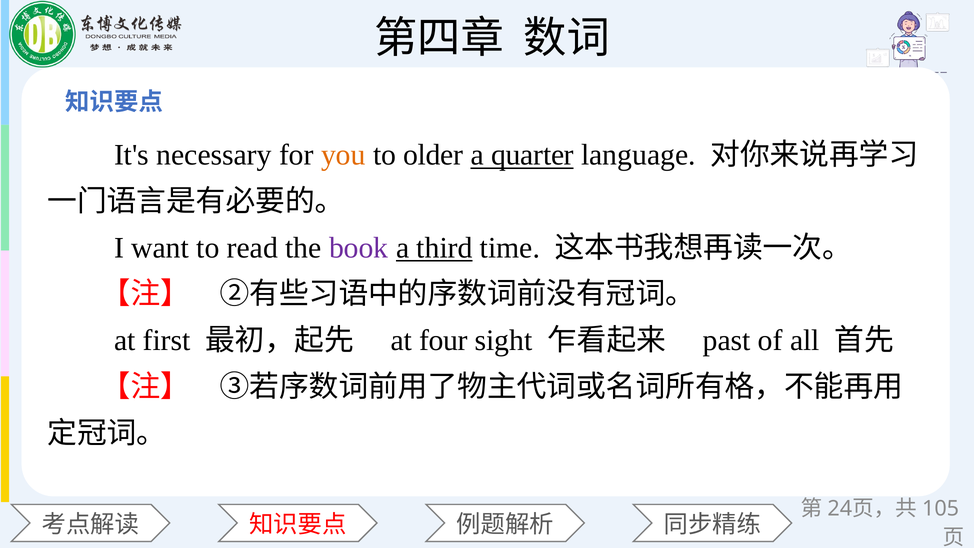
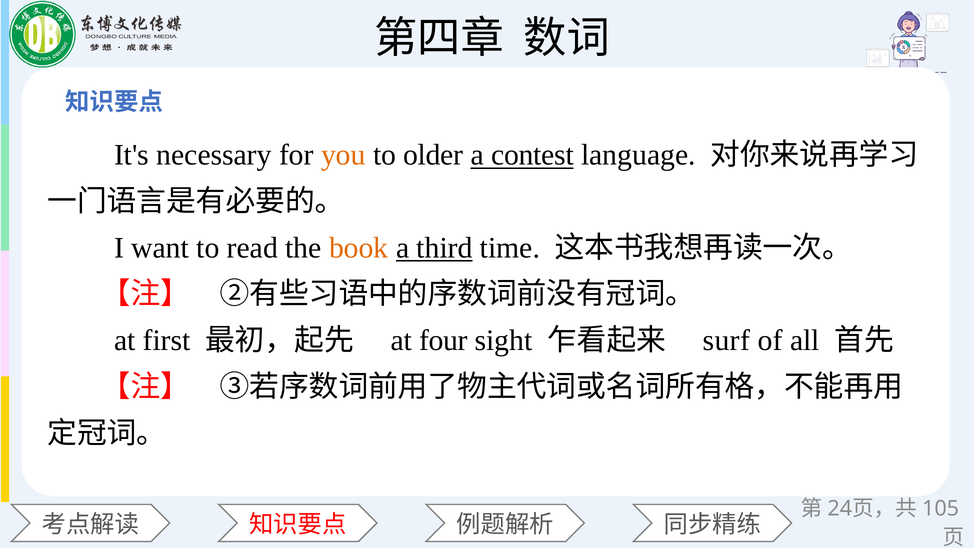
quarter: quarter -> contest
book colour: purple -> orange
past: past -> surf
